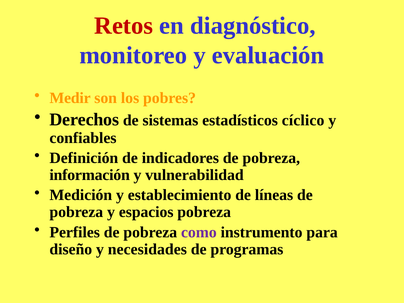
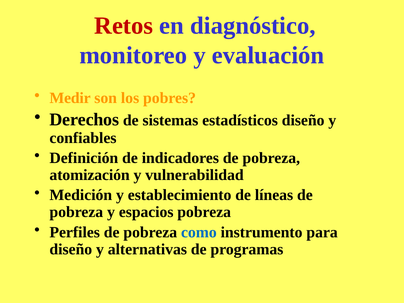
estadísticos cíclico: cíclico -> diseño
información: información -> atomización
como colour: purple -> blue
necesidades: necesidades -> alternativas
